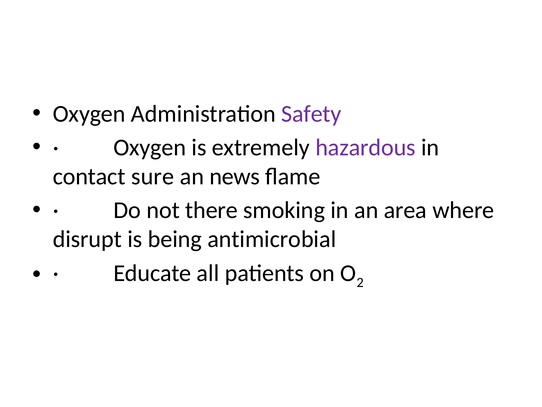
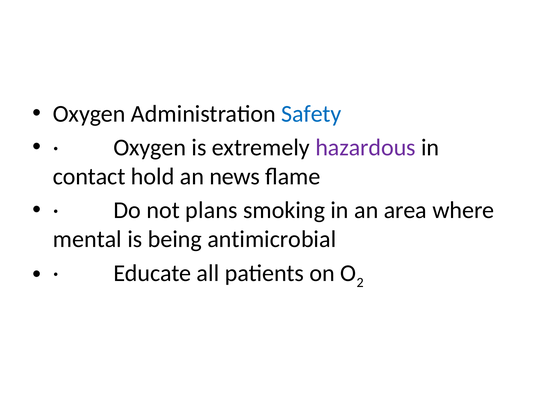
Safety colour: purple -> blue
sure: sure -> hold
there: there -> plans
disrupt: disrupt -> mental
